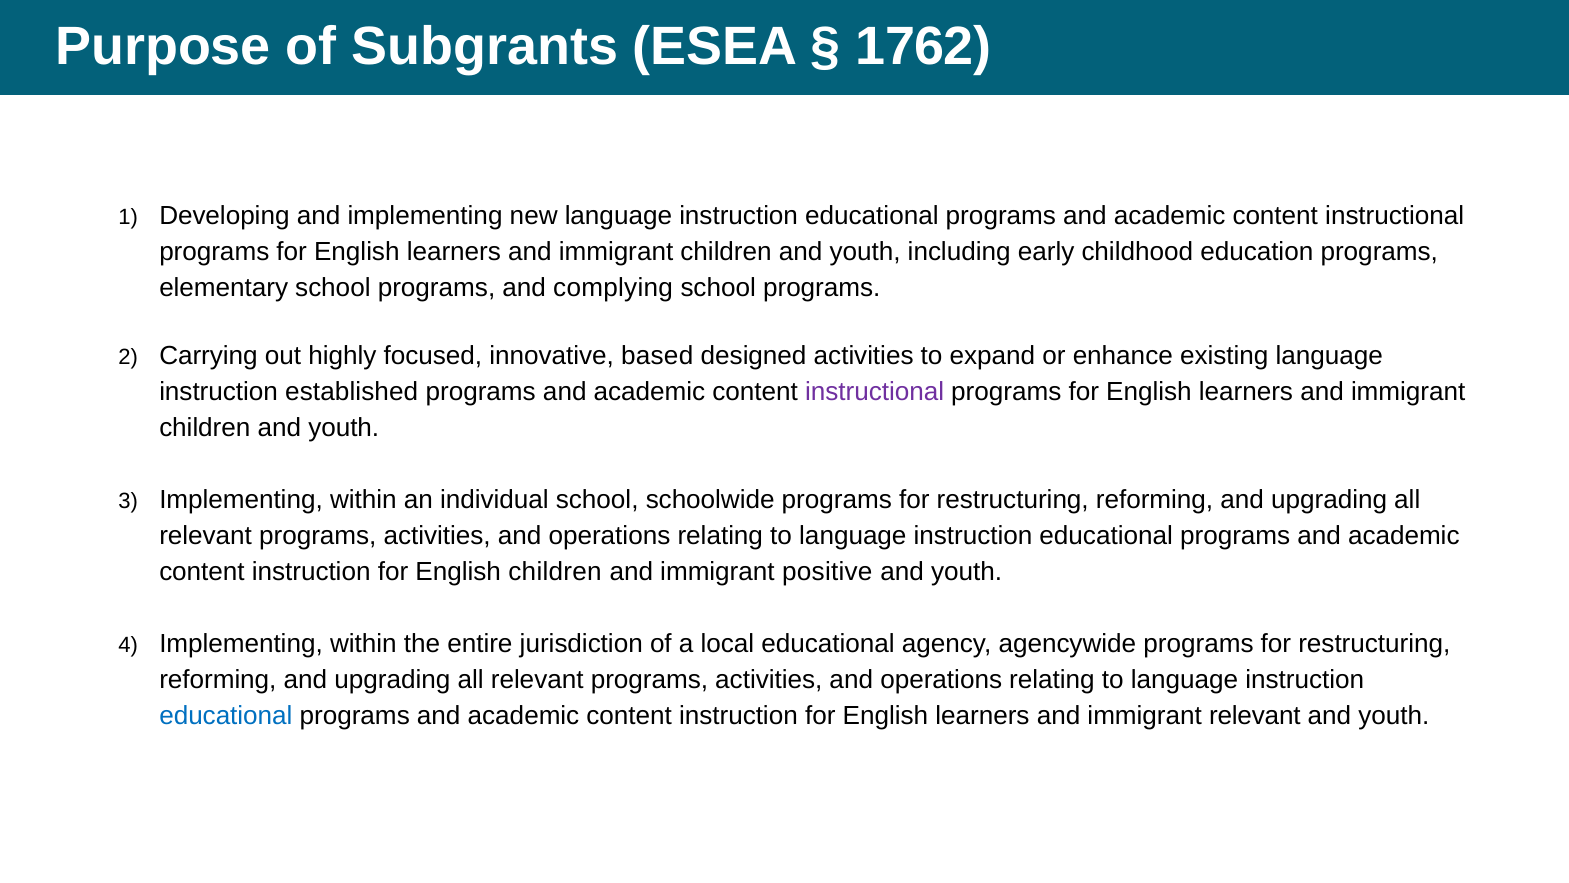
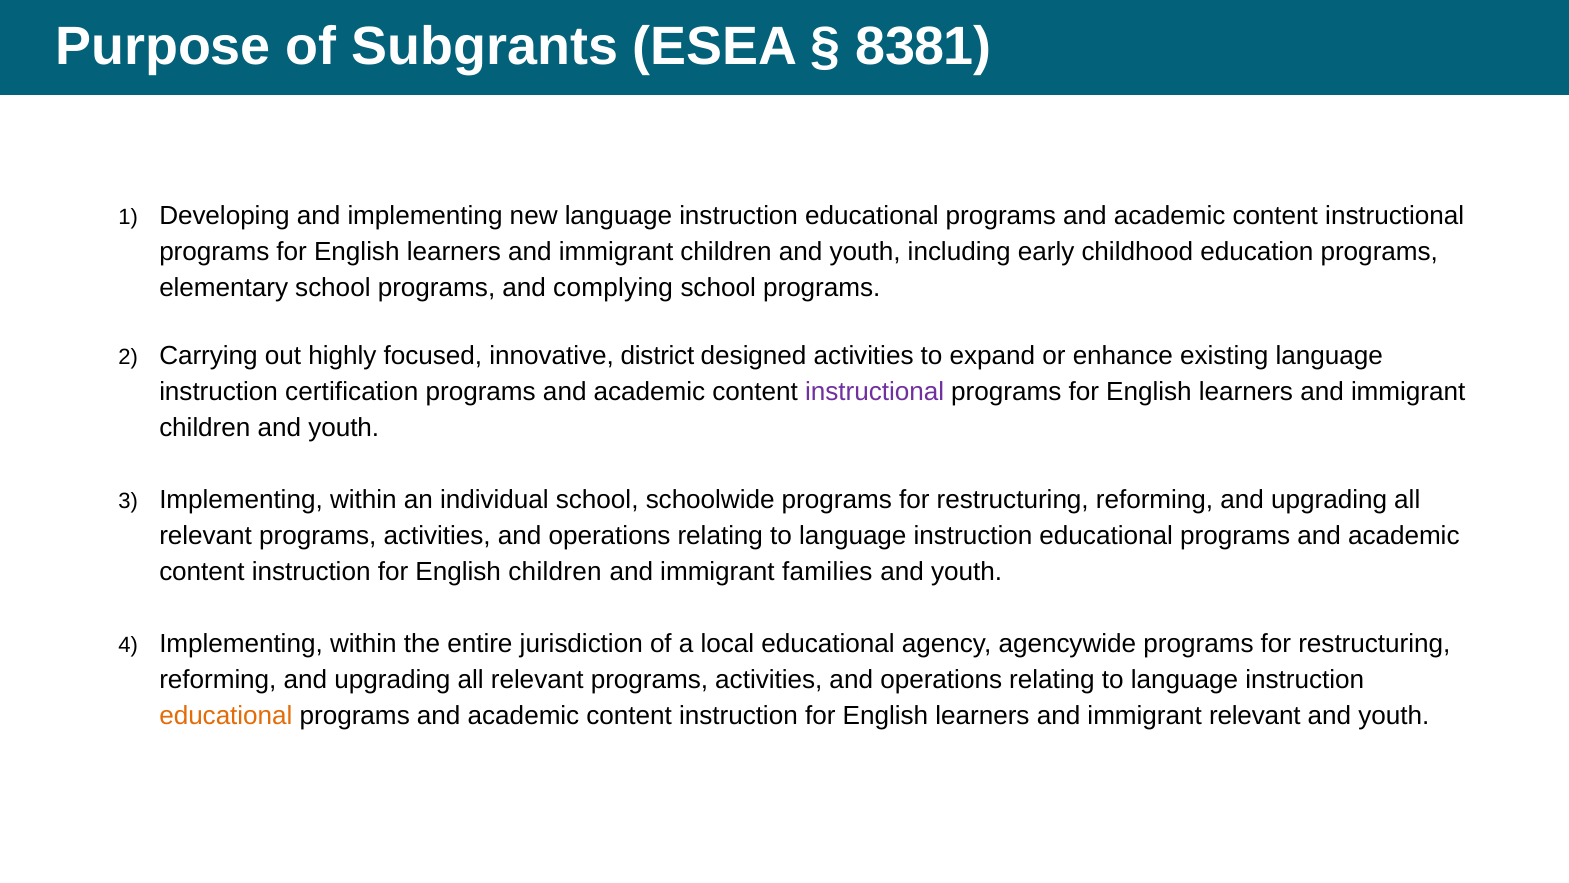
1762: 1762 -> 8381
based: based -> district
established: established -> certification
positive: positive -> families
educational at (226, 716) colour: blue -> orange
